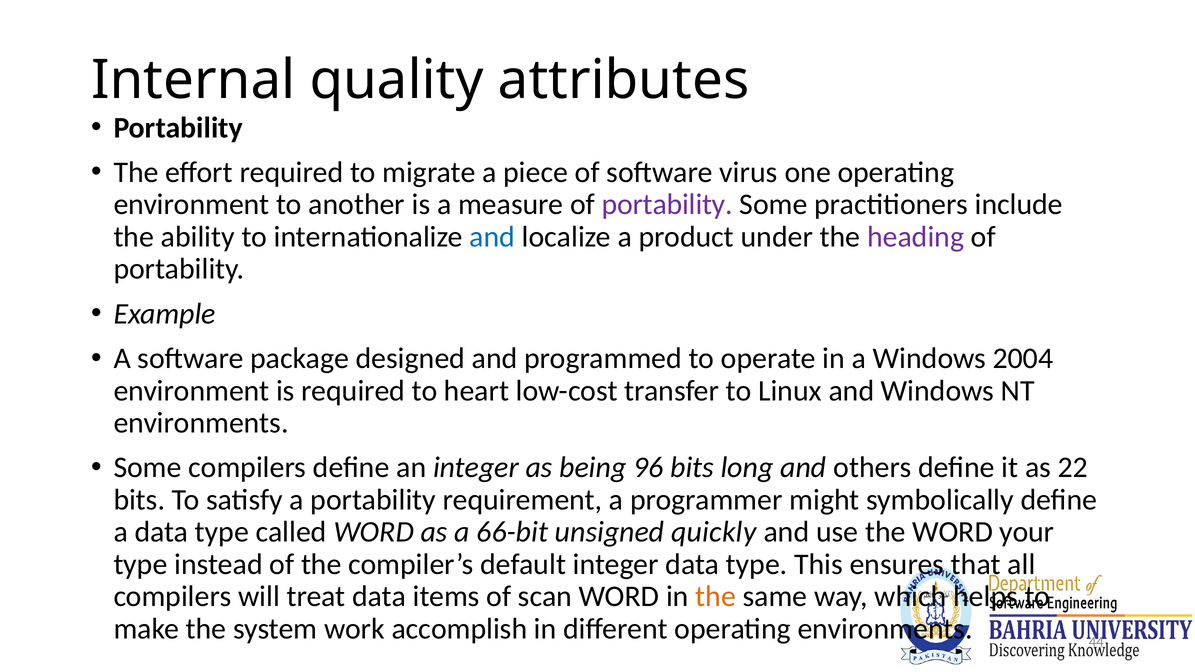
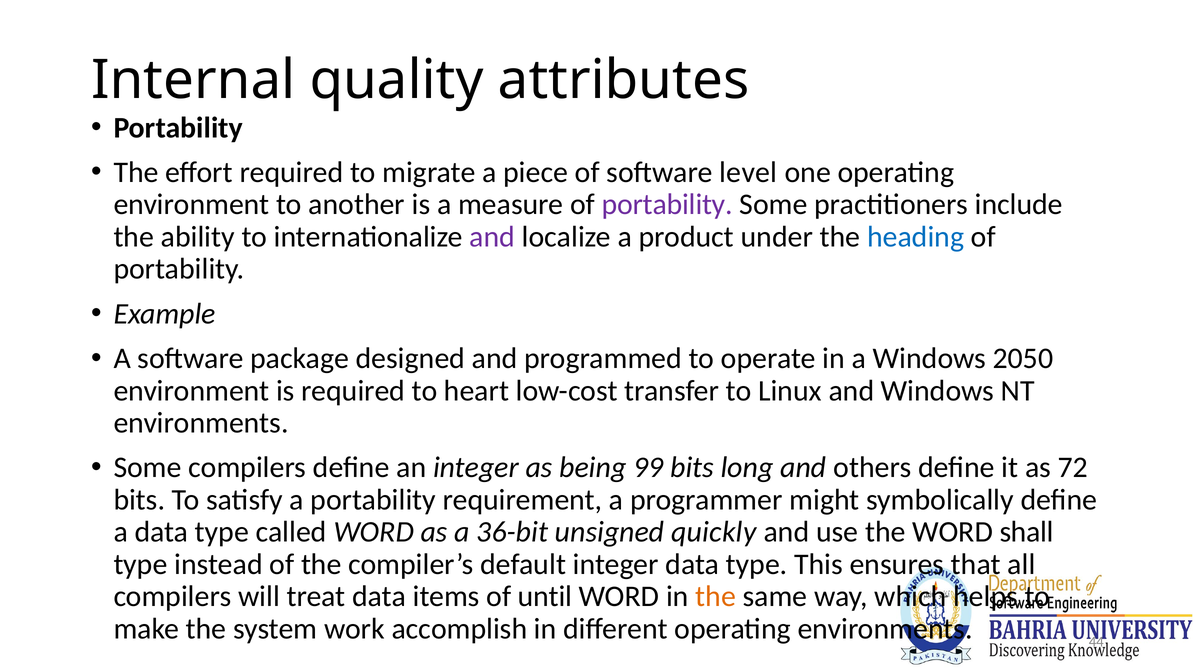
virus: virus -> level
and at (492, 237) colour: blue -> purple
heading colour: purple -> blue
2004: 2004 -> 2050
96: 96 -> 99
22: 22 -> 72
66-bit: 66-bit -> 36-bit
your: your -> shall
scan: scan -> until
